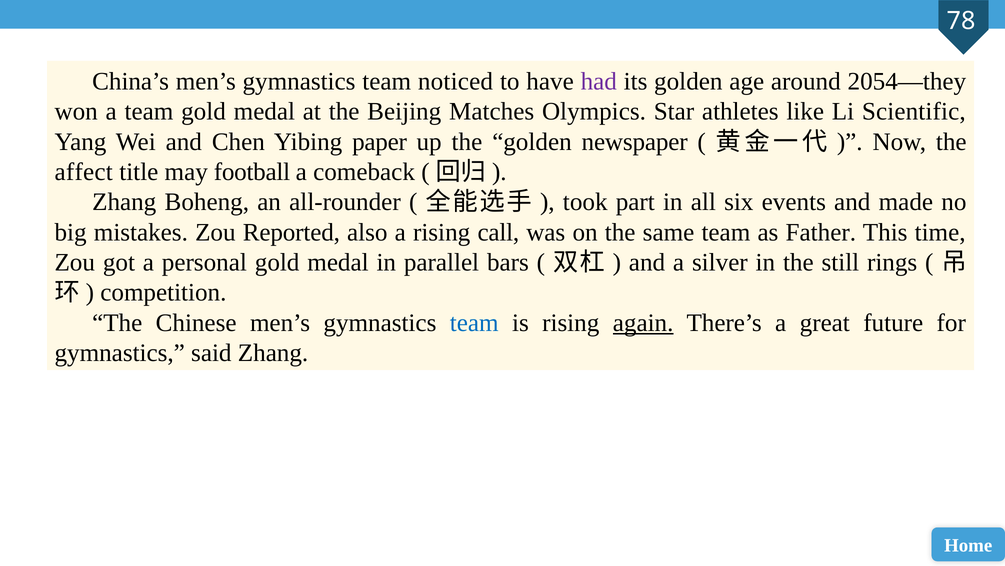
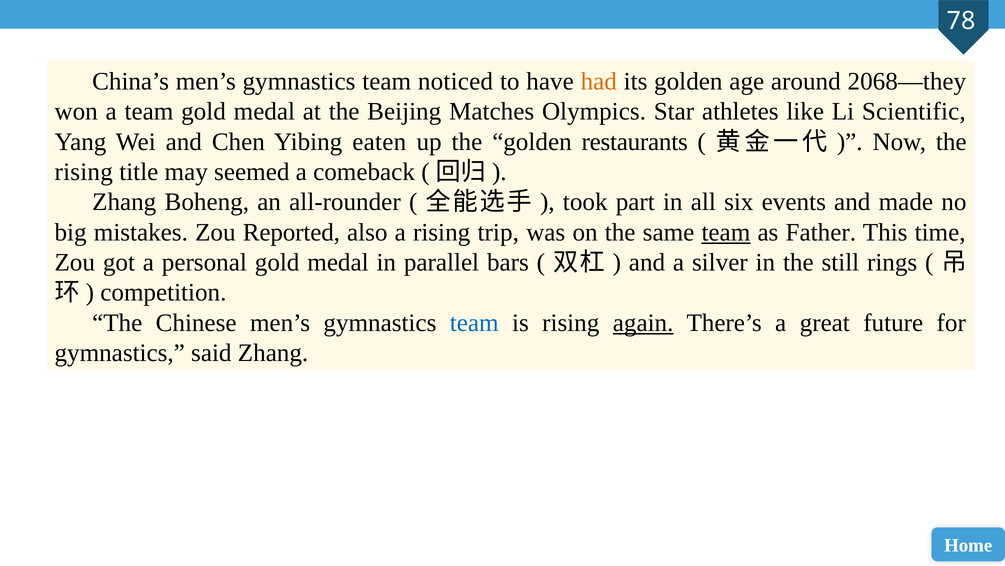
had colour: purple -> orange
2054—they: 2054—they -> 2068—they
paper: paper -> eaten
newspaper: newspaper -> restaurants
affect at (84, 172): affect -> rising
football: football -> seemed
call: call -> trip
team at (726, 232) underline: none -> present
